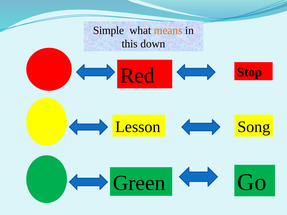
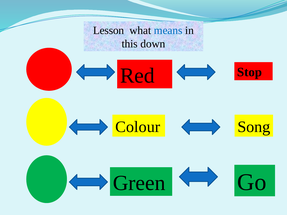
Simple: Simple -> Lesson
means colour: orange -> blue
Lesson: Lesson -> Colour
